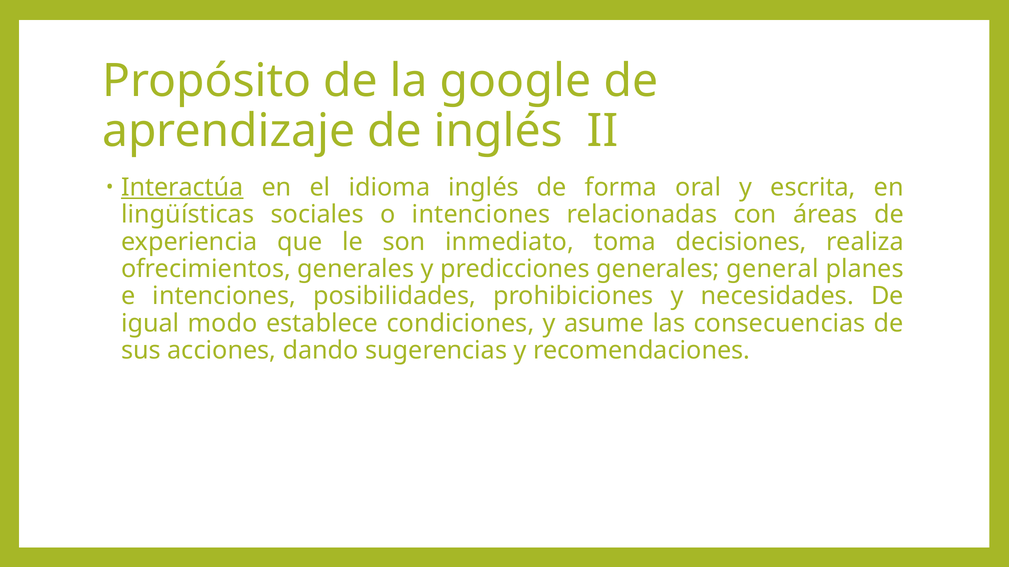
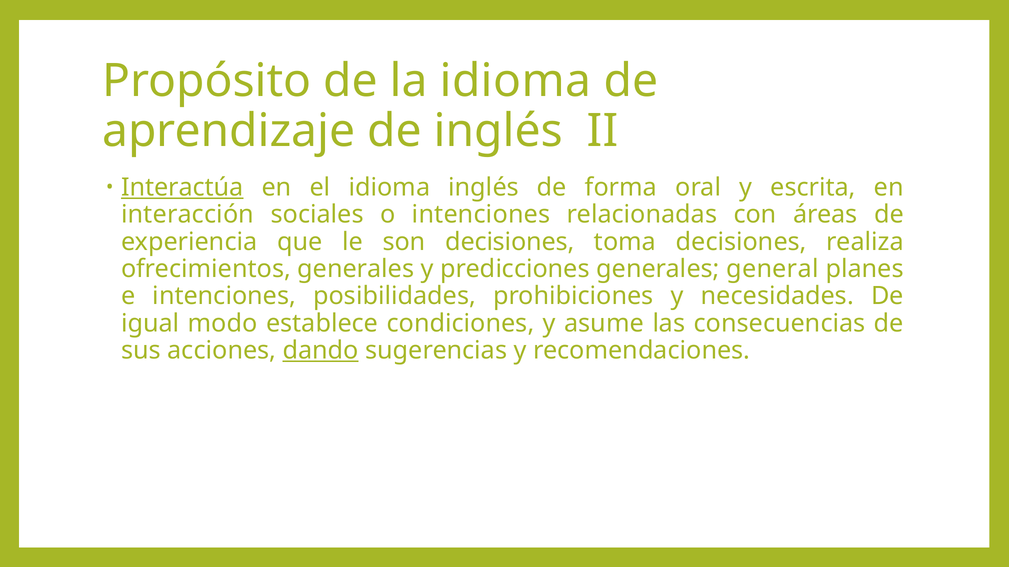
la google: google -> idioma
lingüísticas: lingüísticas -> interacción
son inmediato: inmediato -> decisiones
dando underline: none -> present
